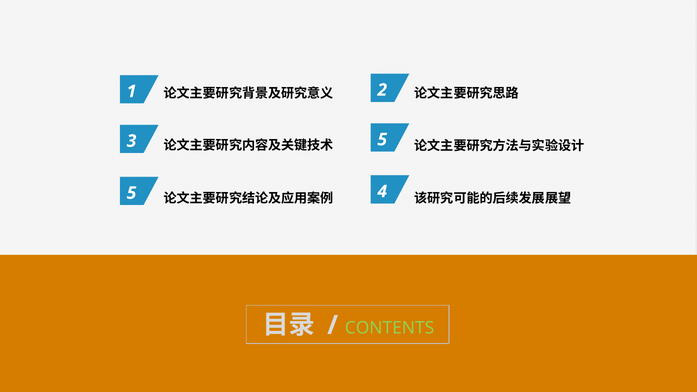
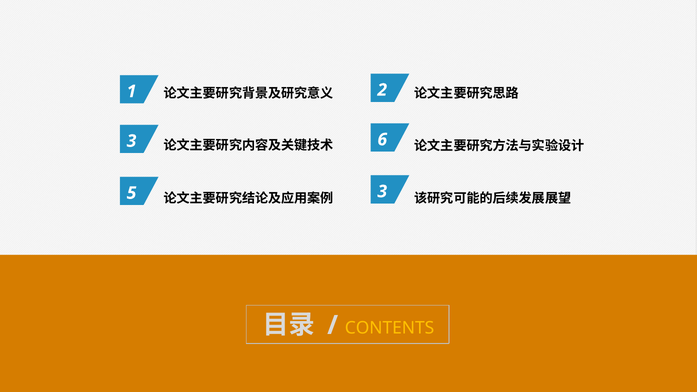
3 5: 5 -> 6
5 4: 4 -> 3
CONTENTS colour: light green -> yellow
